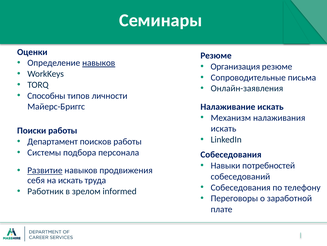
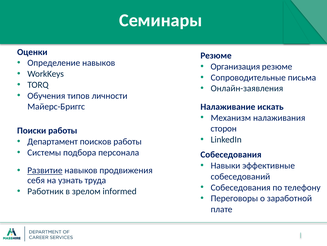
навыков at (99, 63) underline: present -> none
Способны: Способны -> Обучения
искать at (224, 128): искать -> сторон
потребностей: потребностей -> эффективные
на искать: искать -> узнать
